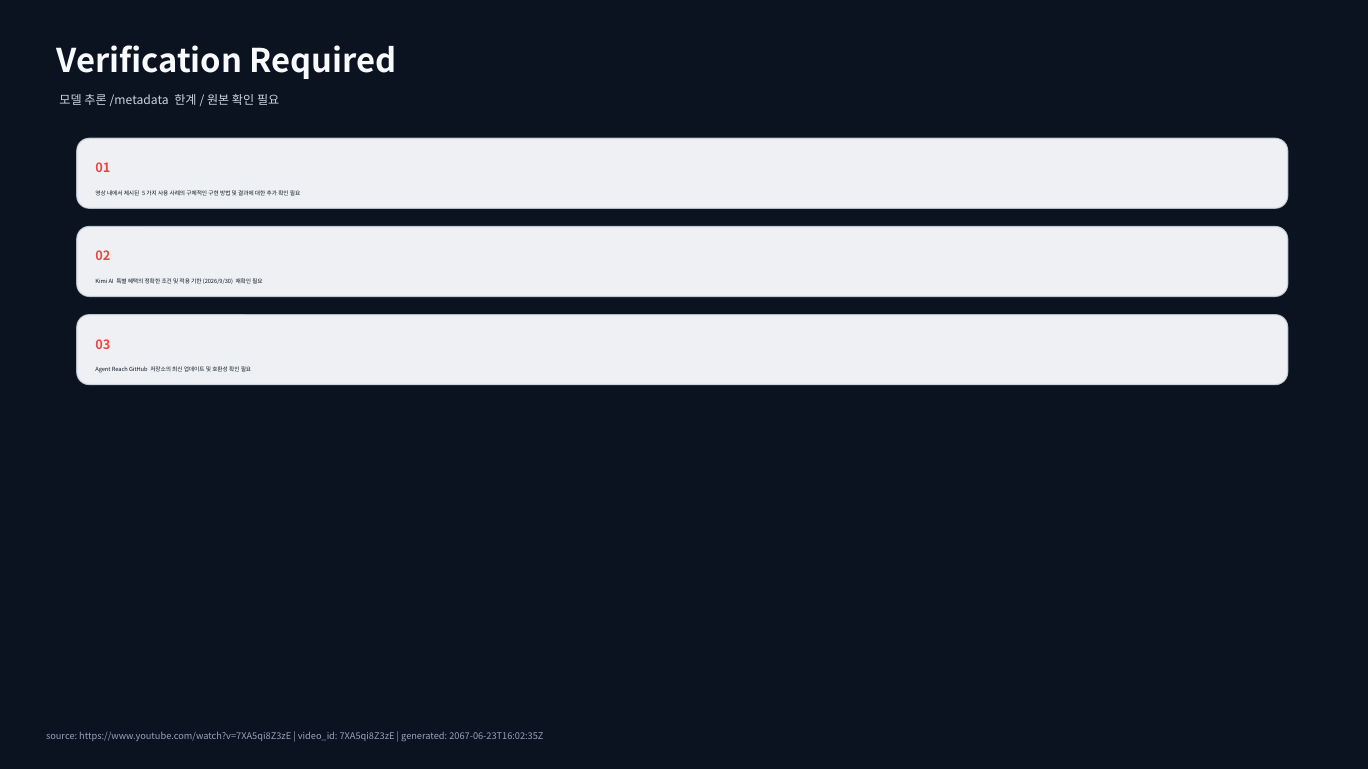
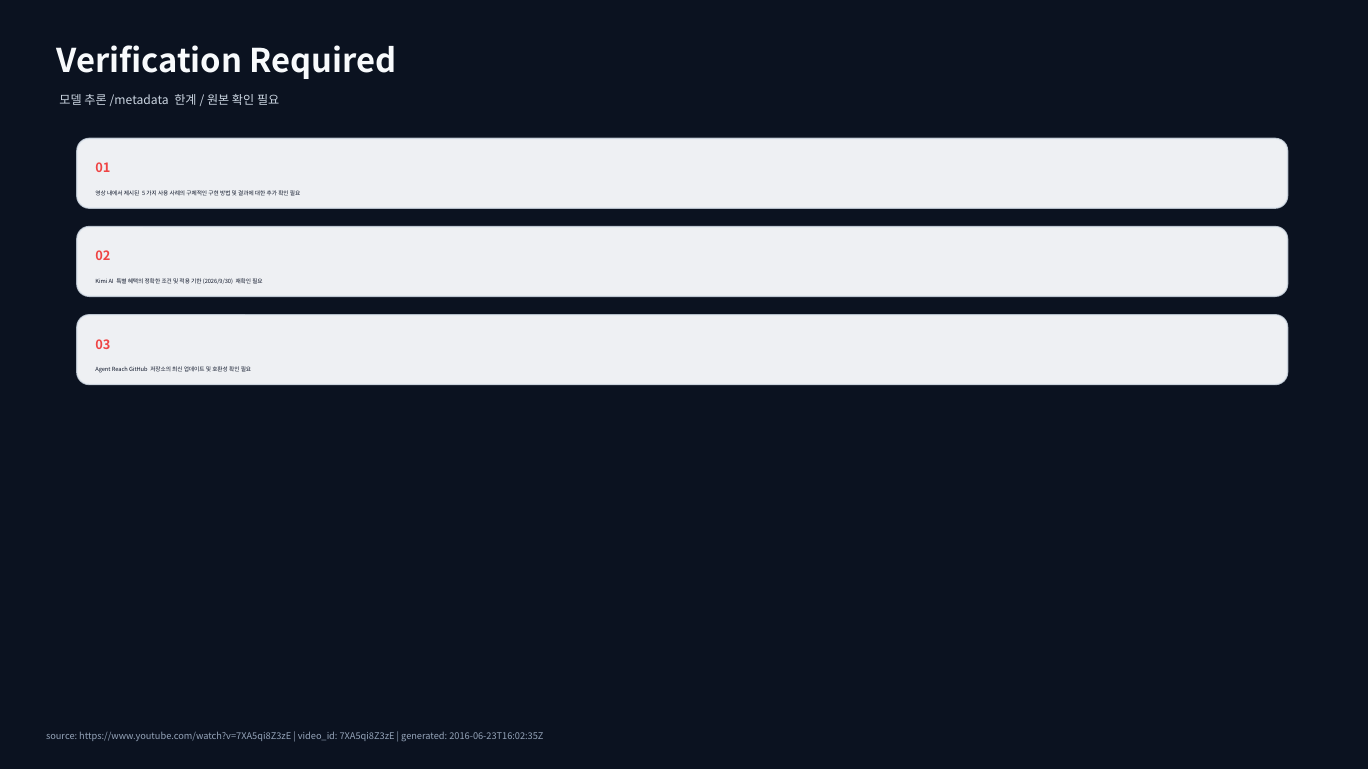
2067-06-23T16:02:35Z: 2067-06-23T16:02:35Z -> 2016-06-23T16:02:35Z
